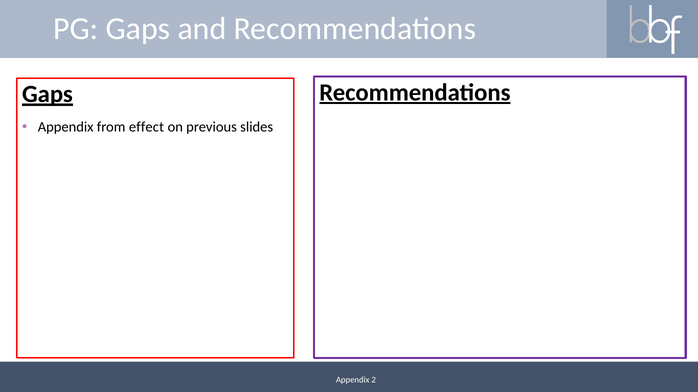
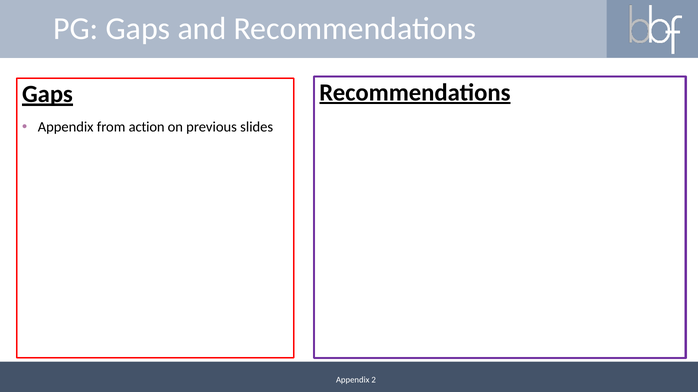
effect: effect -> action
